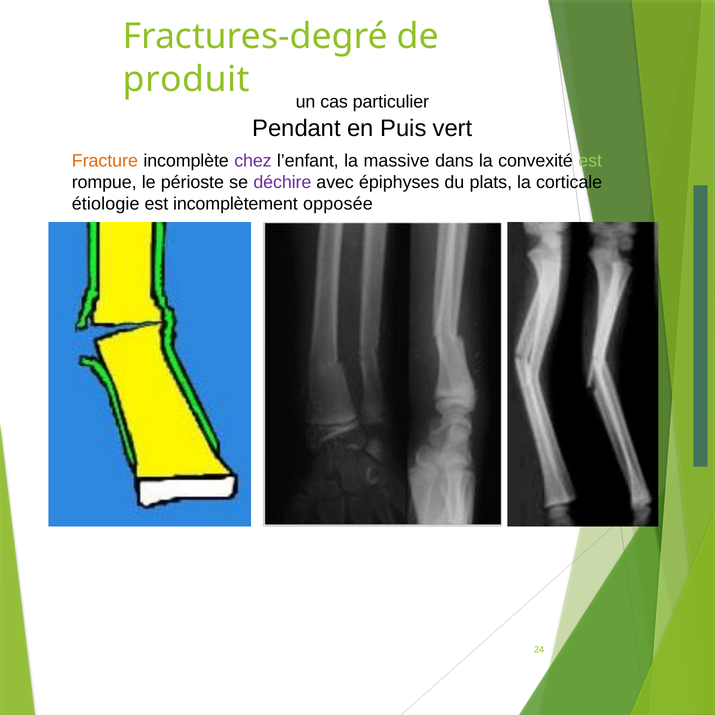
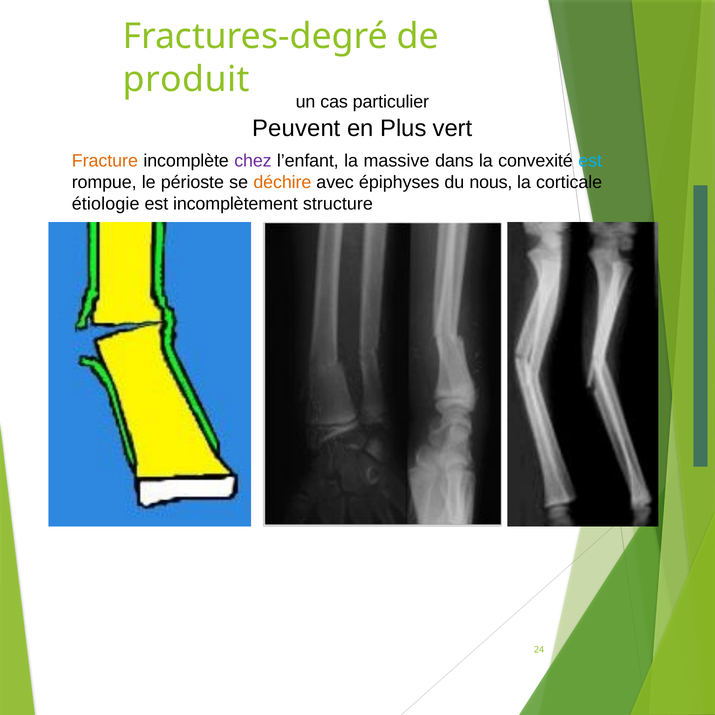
Pendant: Pendant -> Peuvent
Puis: Puis -> Plus
est at (590, 161) colour: light green -> light blue
déchire colour: purple -> orange
plats: plats -> nous
opposée: opposée -> structure
